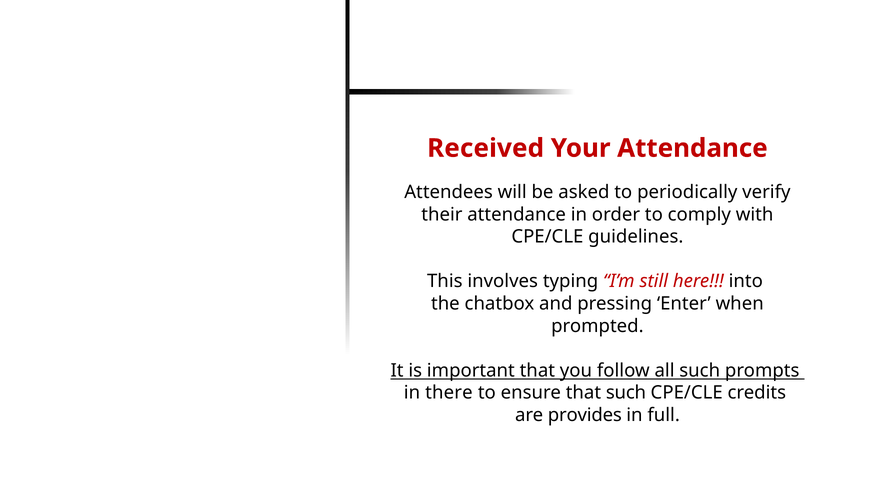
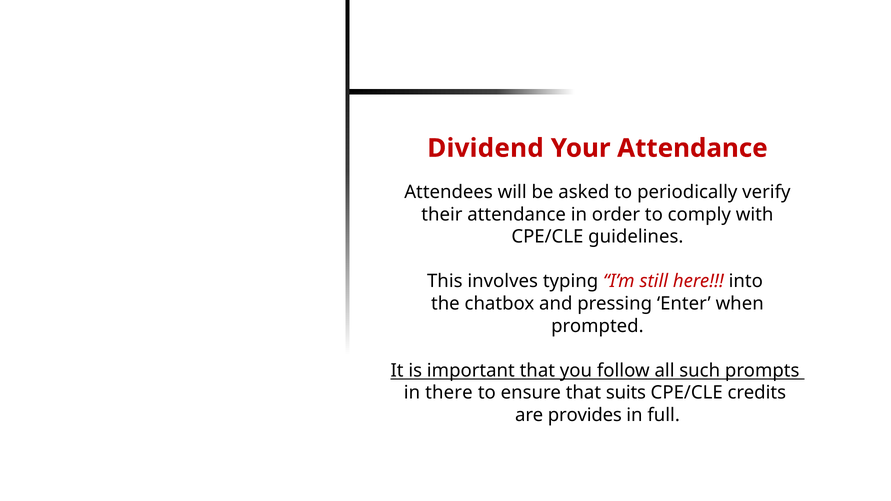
Received: Received -> Dividend
that such: such -> suits
